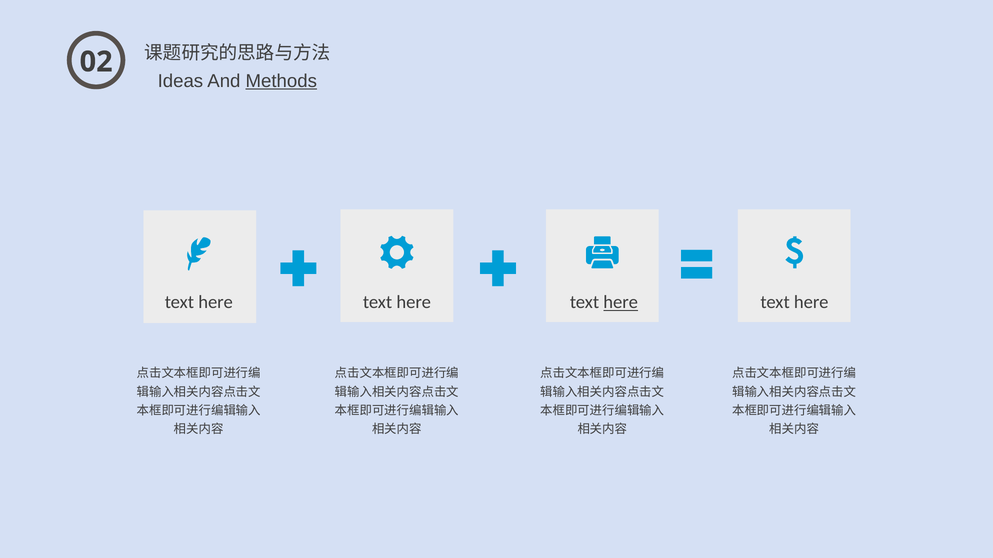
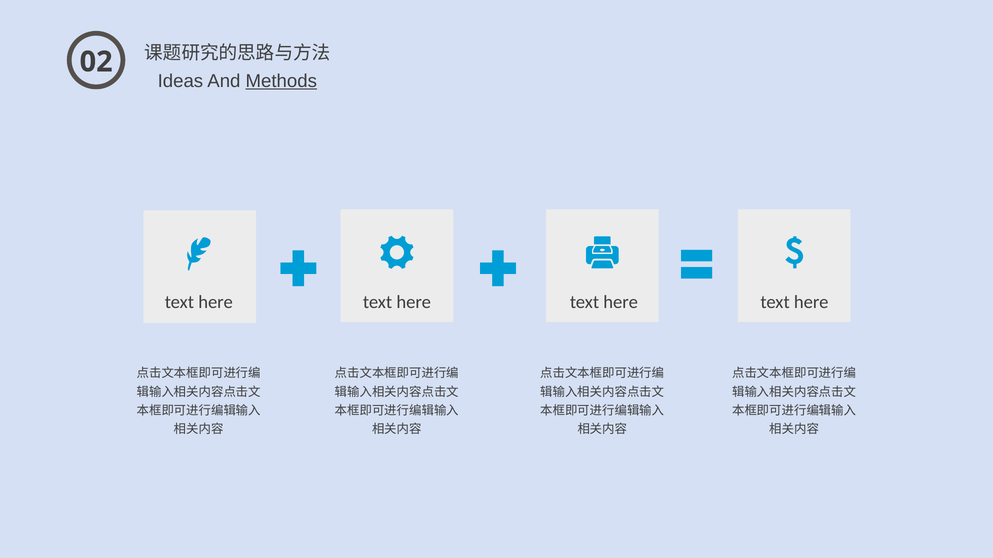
here at (621, 303) underline: present -> none
